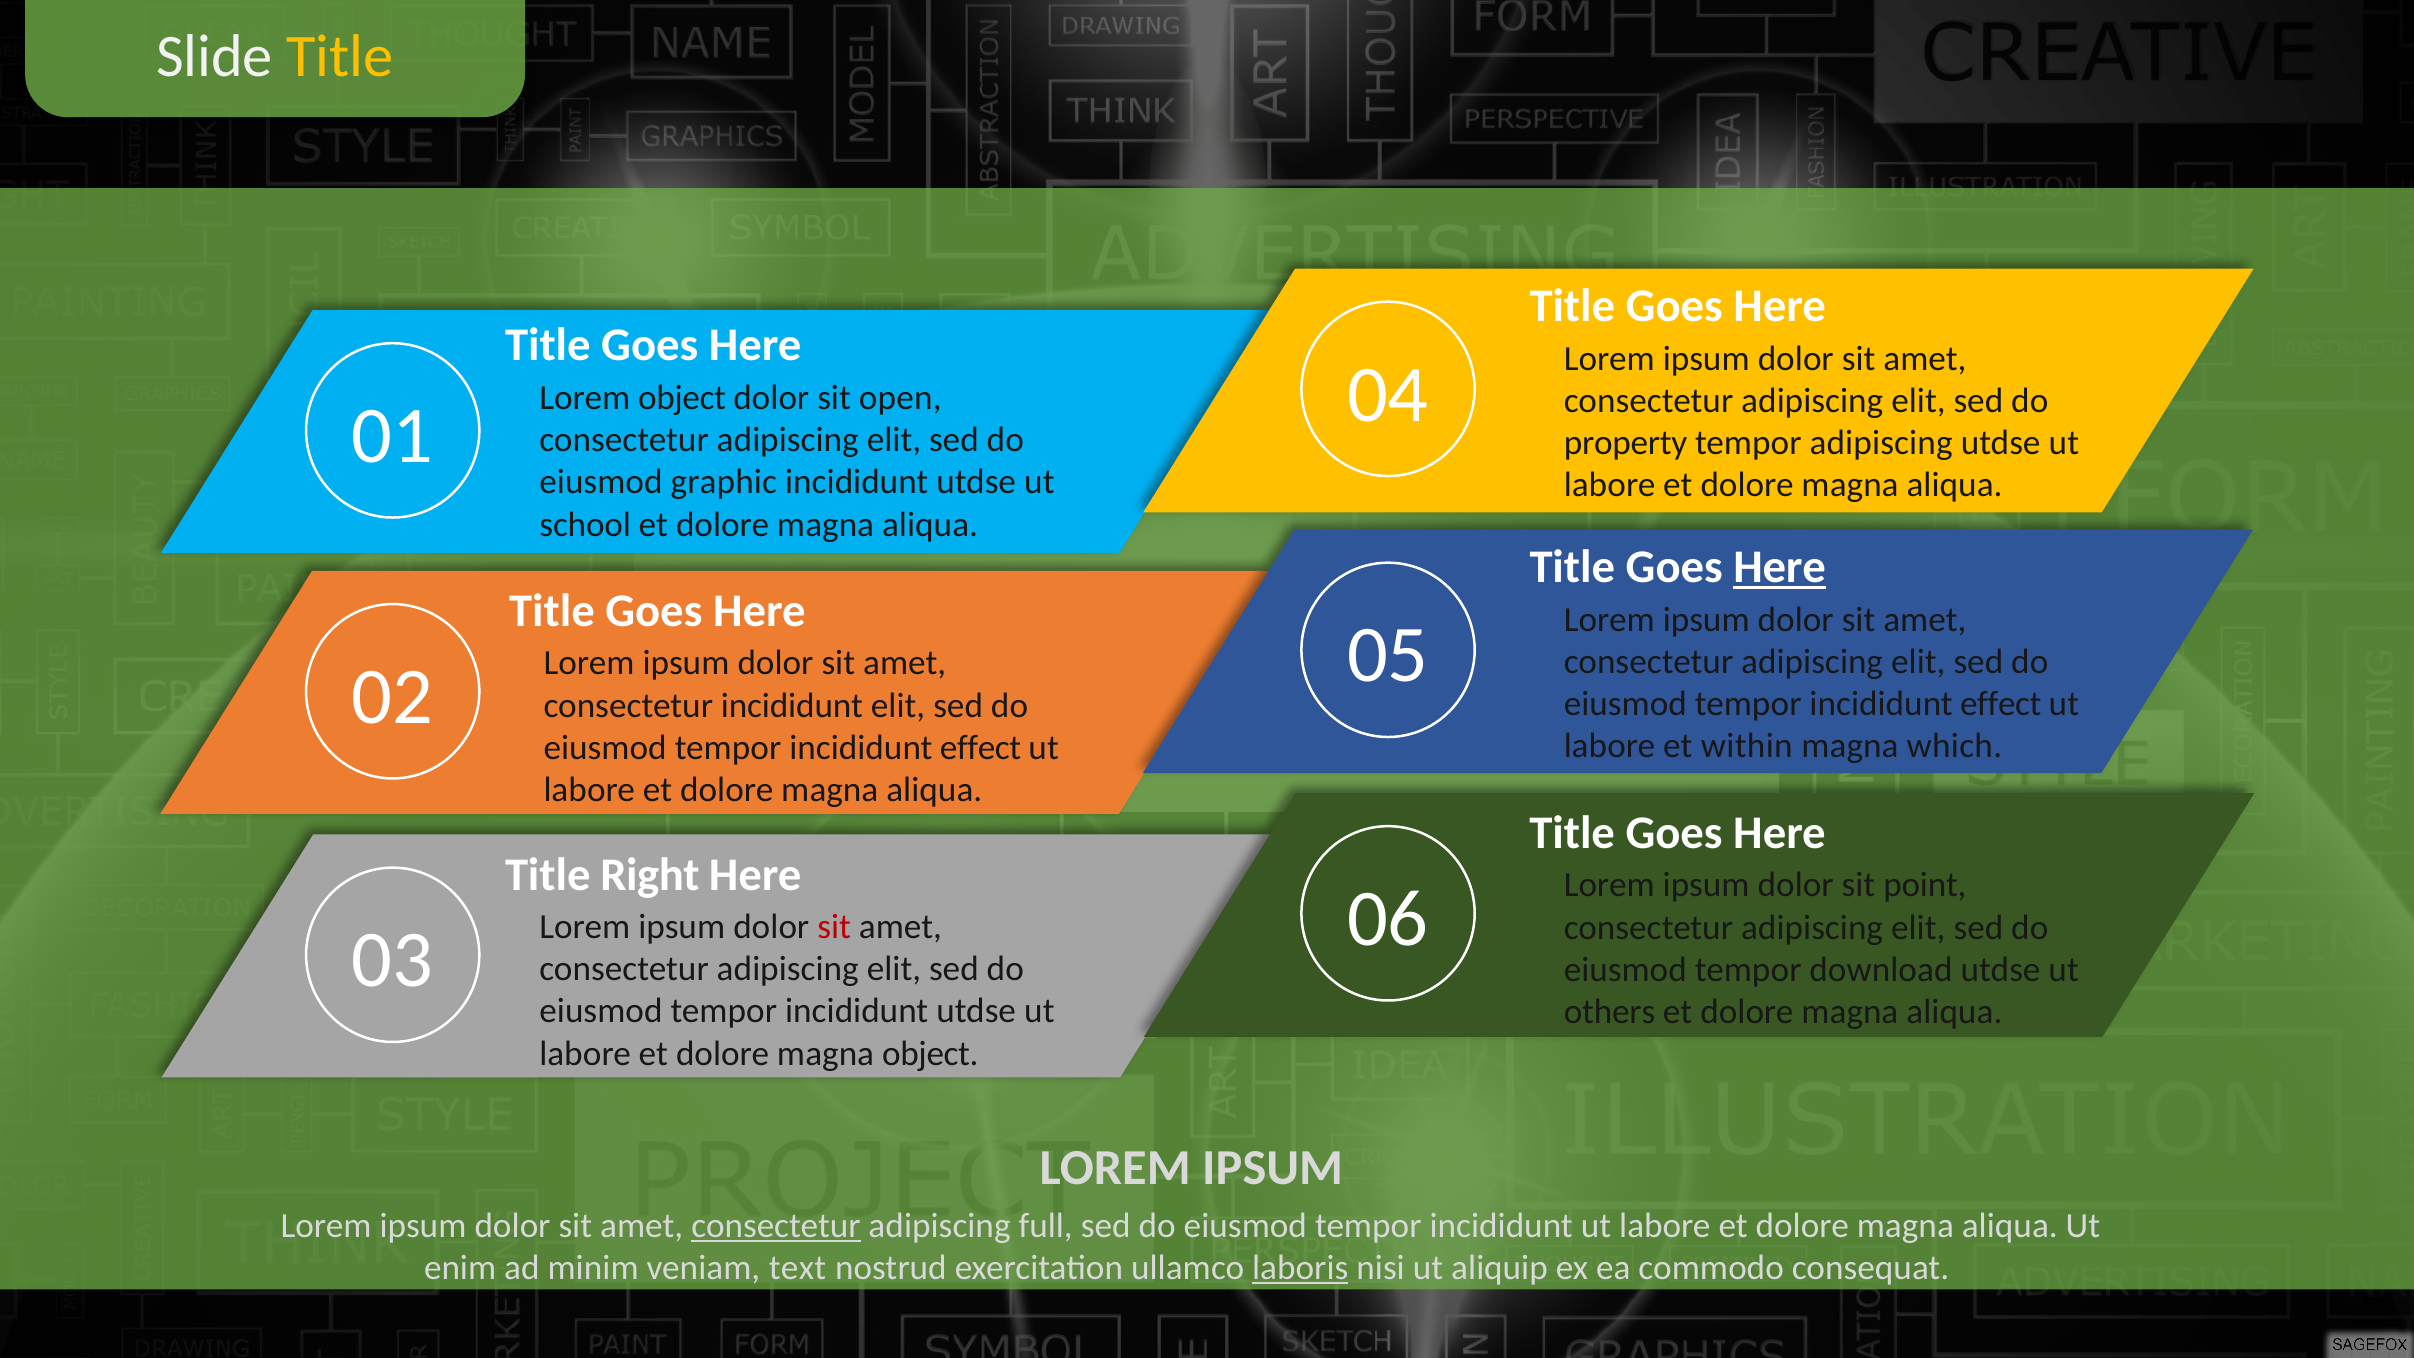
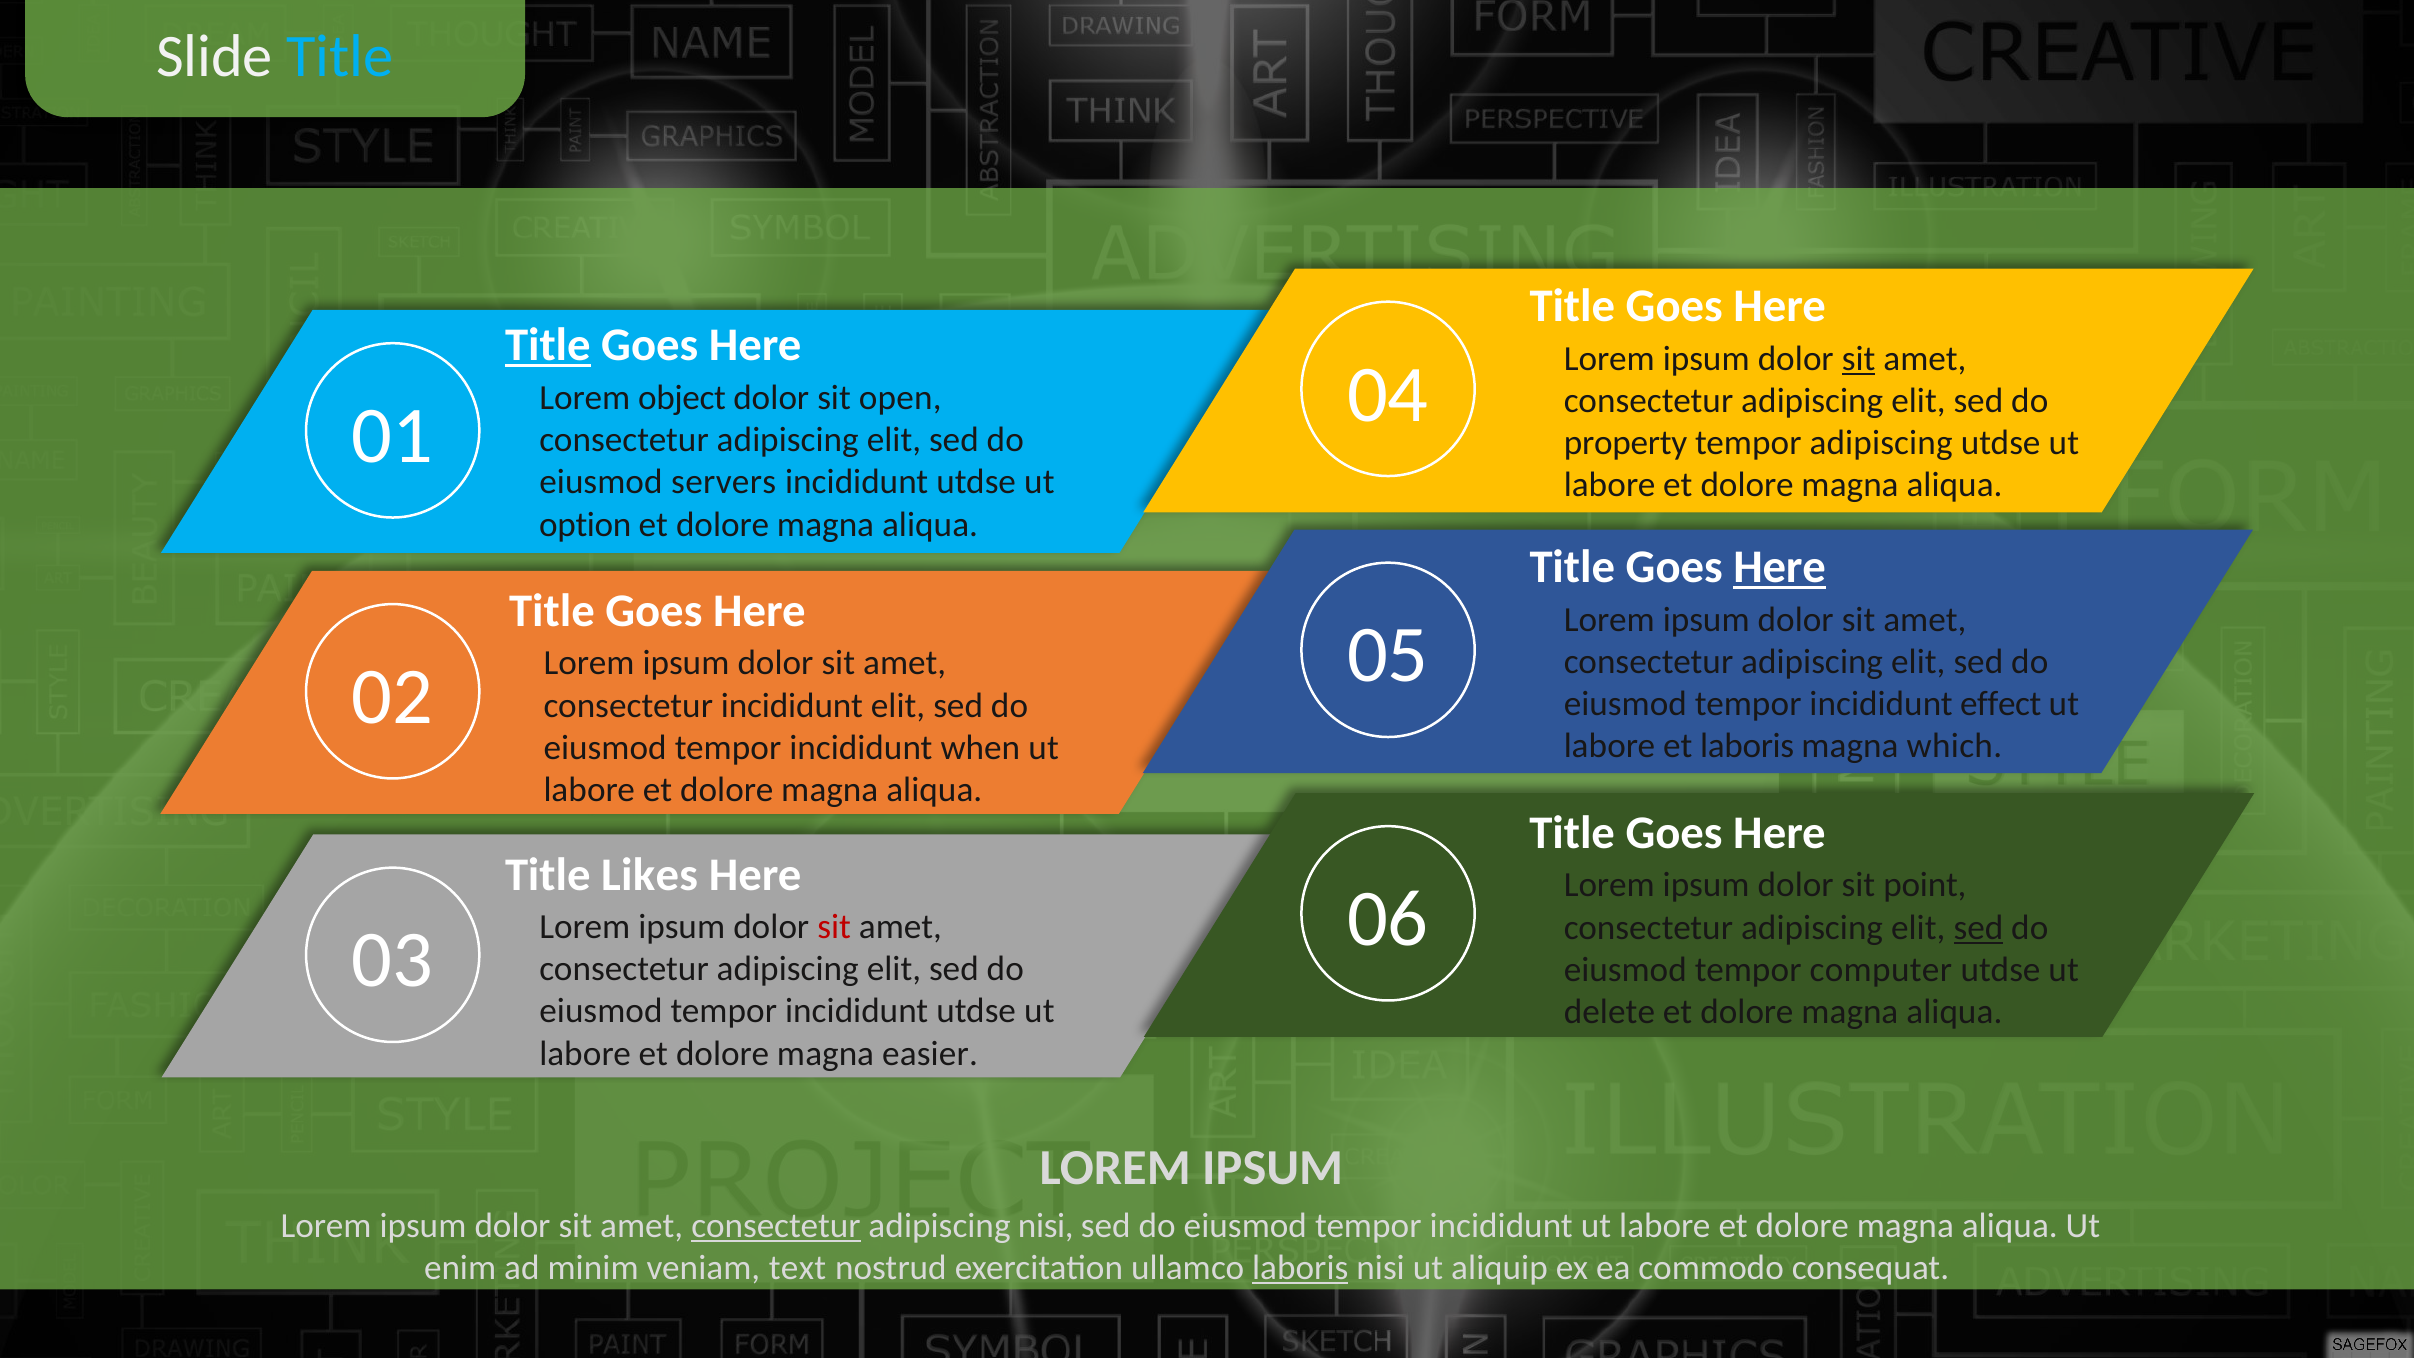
Title at (340, 57) colour: yellow -> light blue
Title at (548, 346) underline: none -> present
sit at (1859, 358) underline: none -> present
graphic: graphic -> servers
school: school -> option
et within: within -> laboris
effect at (981, 748): effect -> when
Right: Right -> Likes
sed at (1978, 927) underline: none -> present
download: download -> computer
others: others -> delete
magna object: object -> easier
adipiscing full: full -> nisi
